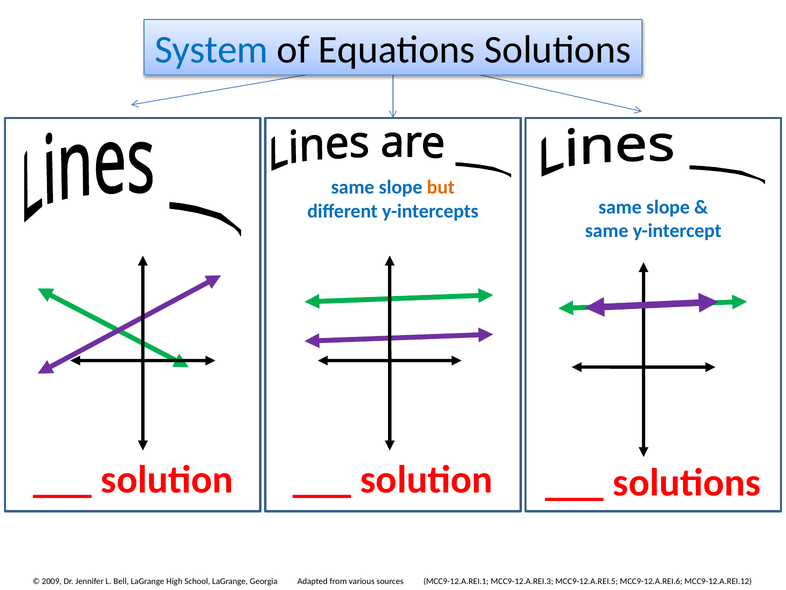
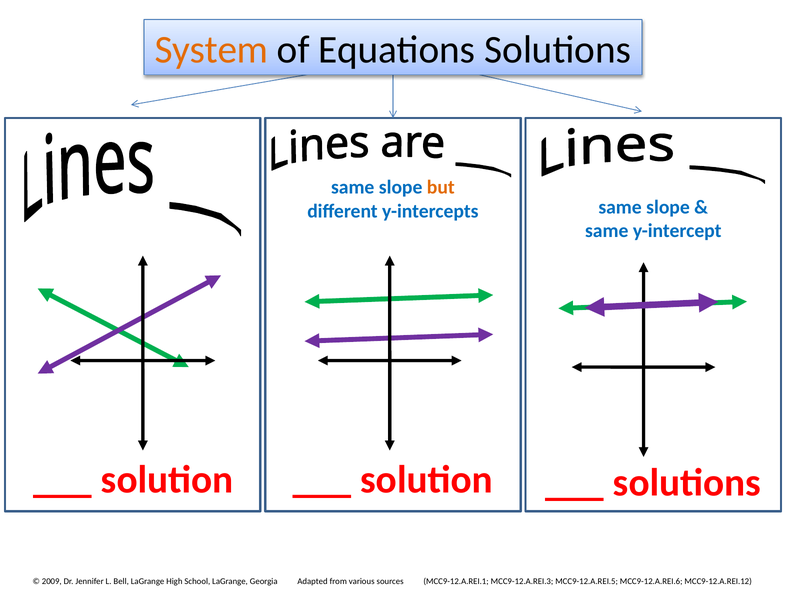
System colour: blue -> orange
